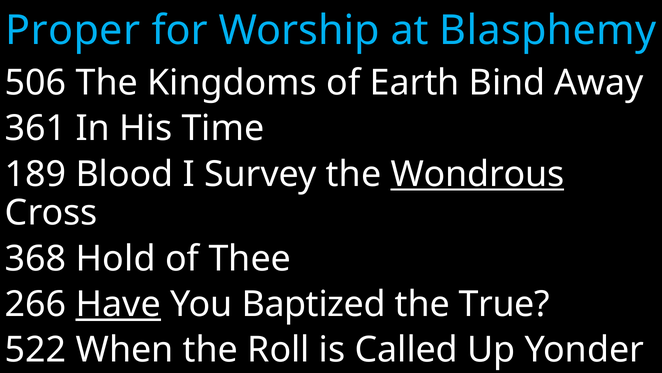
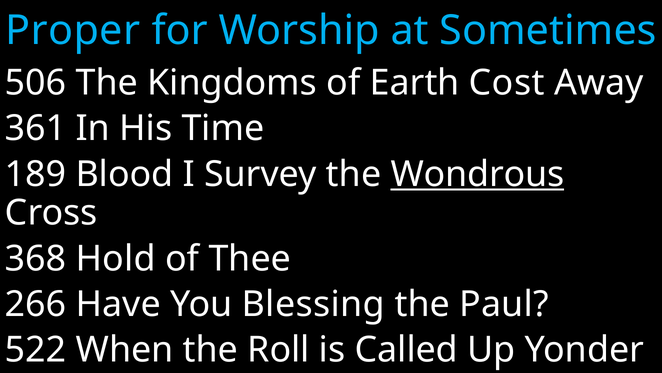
Blasphemy: Blasphemy -> Sometimes
Bind: Bind -> Cost
Have underline: present -> none
Baptized: Baptized -> Blessing
True: True -> Paul
